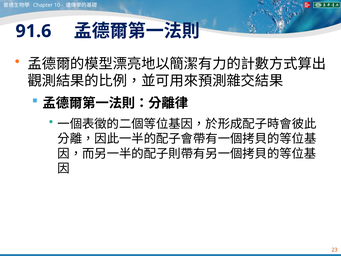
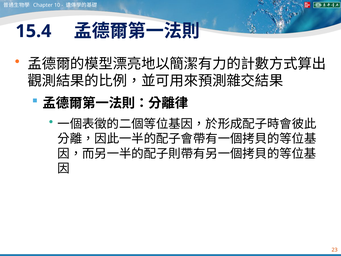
91.6: 91.6 -> 15.4
